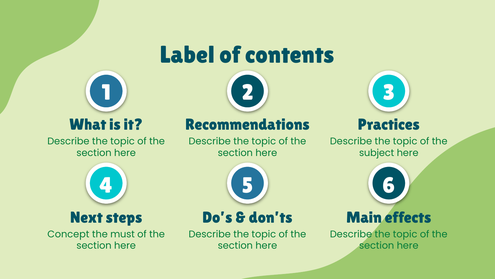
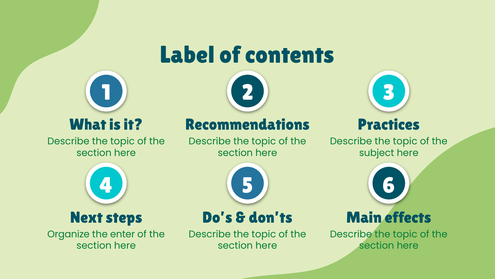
Concept: Concept -> Organize
must: must -> enter
